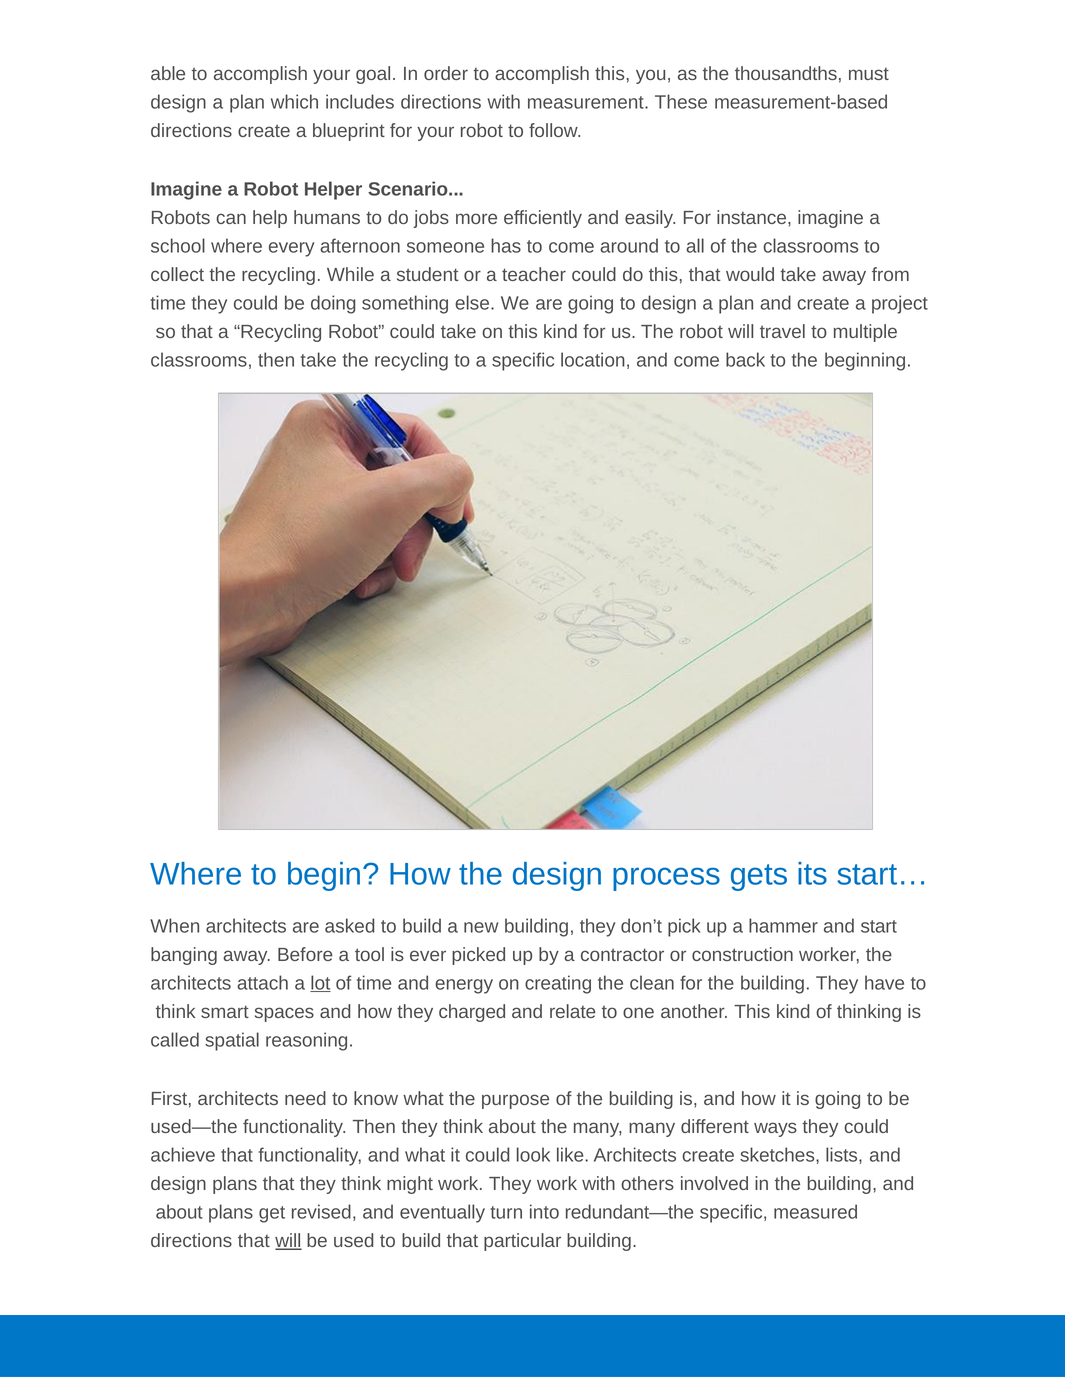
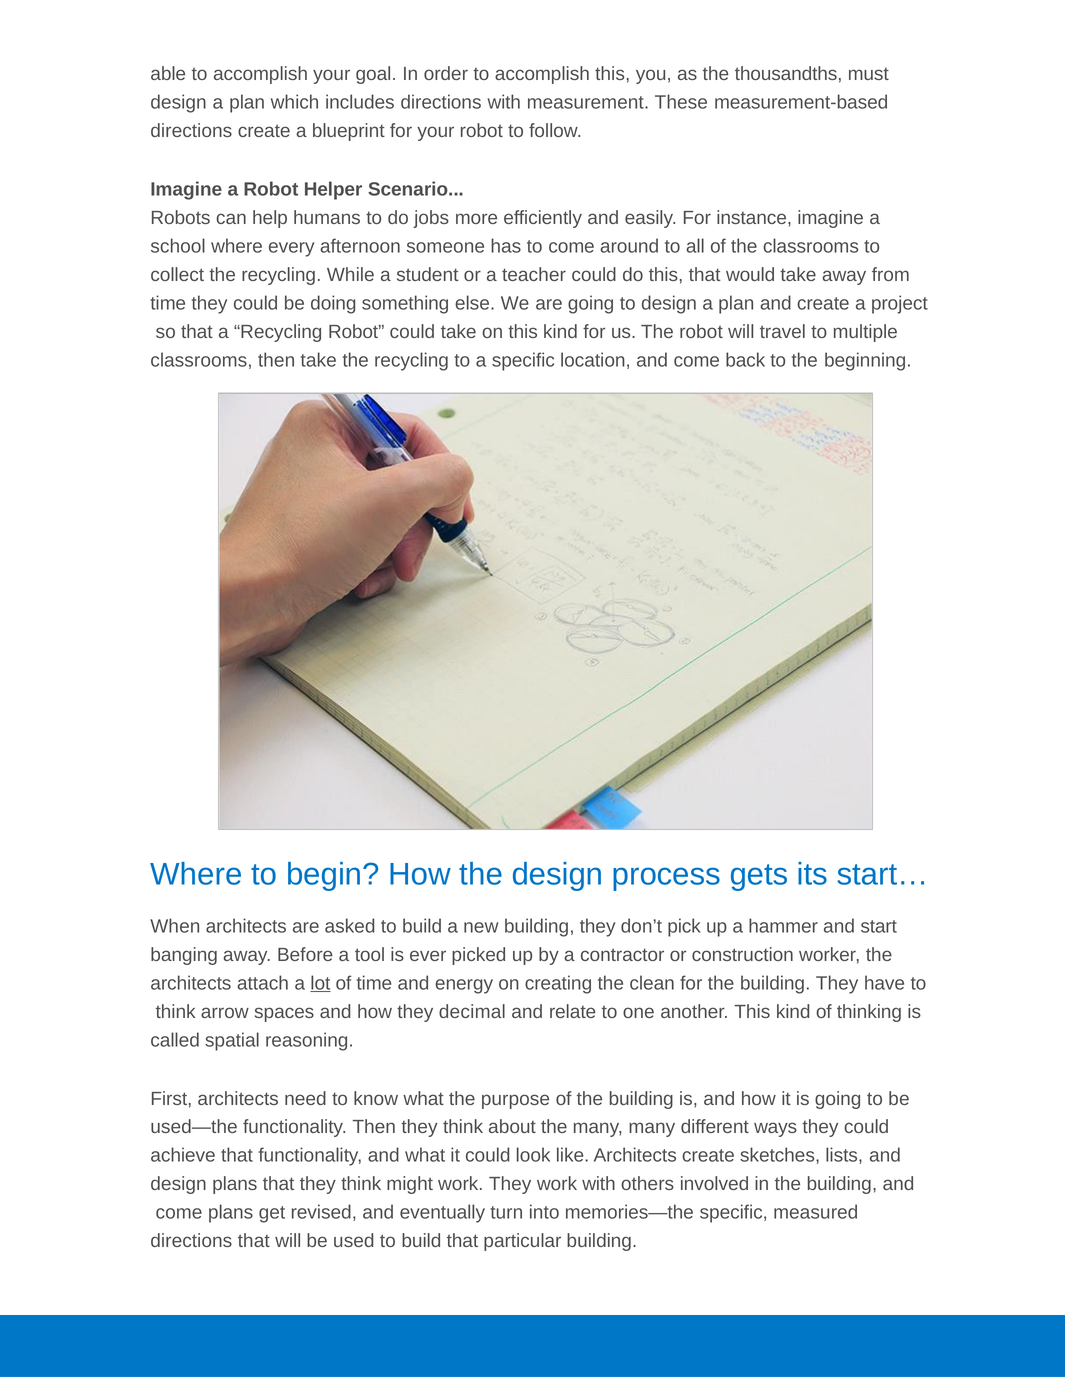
smart: smart -> arrow
charged: charged -> decimal
about at (179, 1213): about -> come
redundant—the: redundant—the -> memories—the
will at (288, 1241) underline: present -> none
